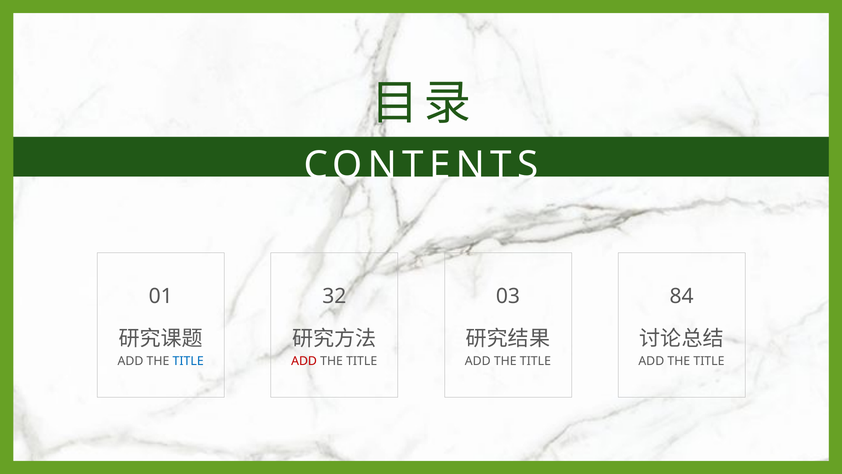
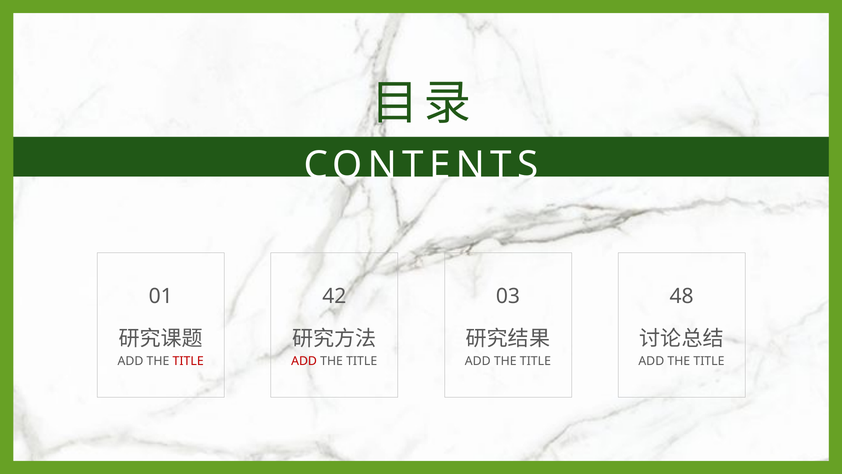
32: 32 -> 42
84: 84 -> 48
TITLE at (188, 361) colour: blue -> red
